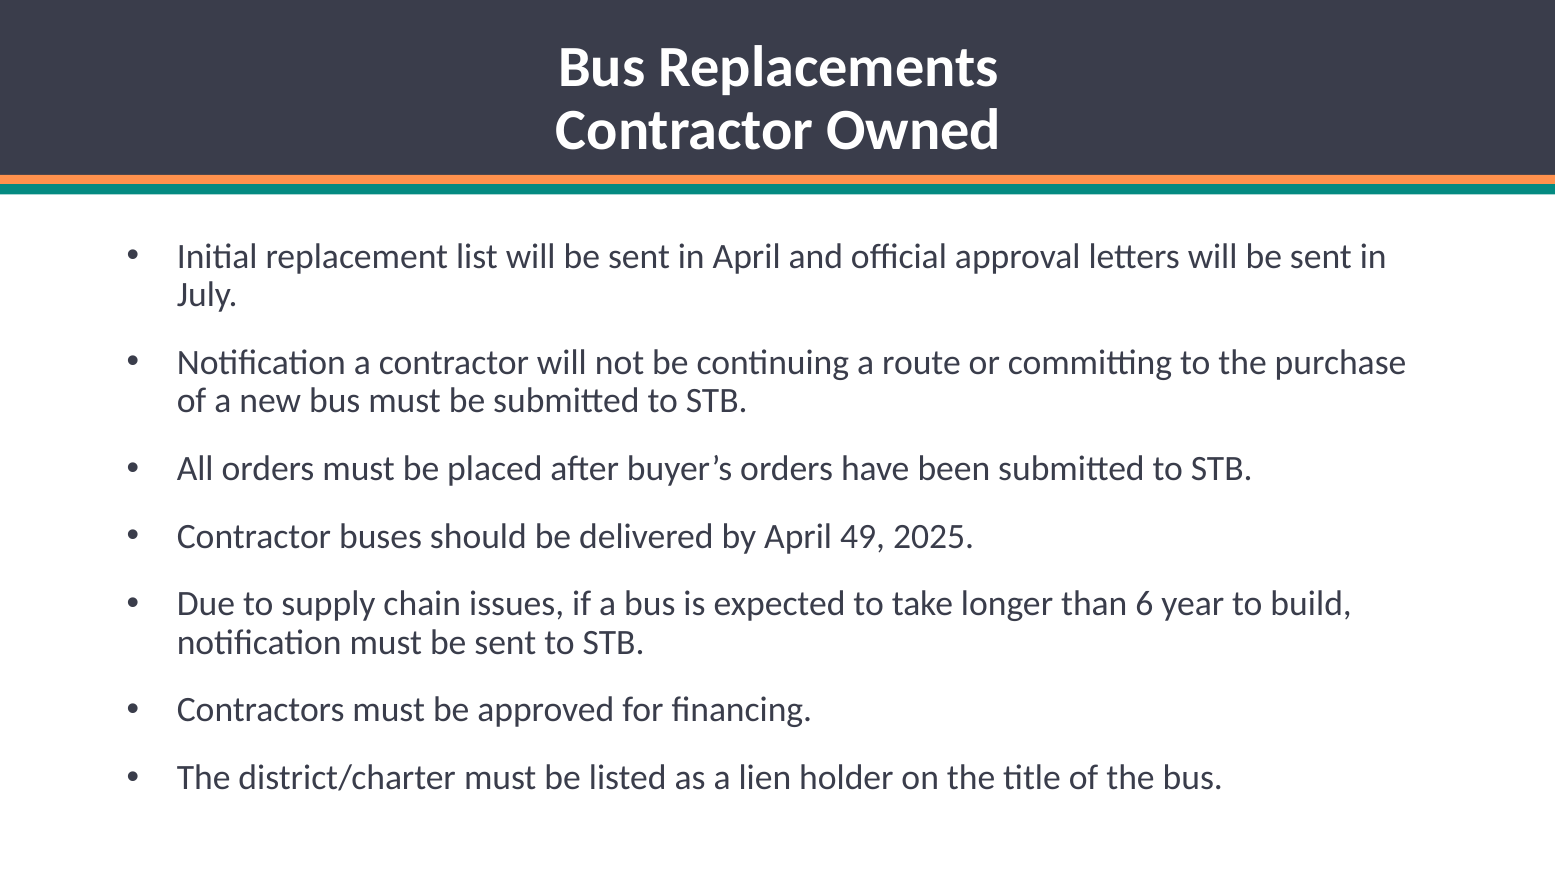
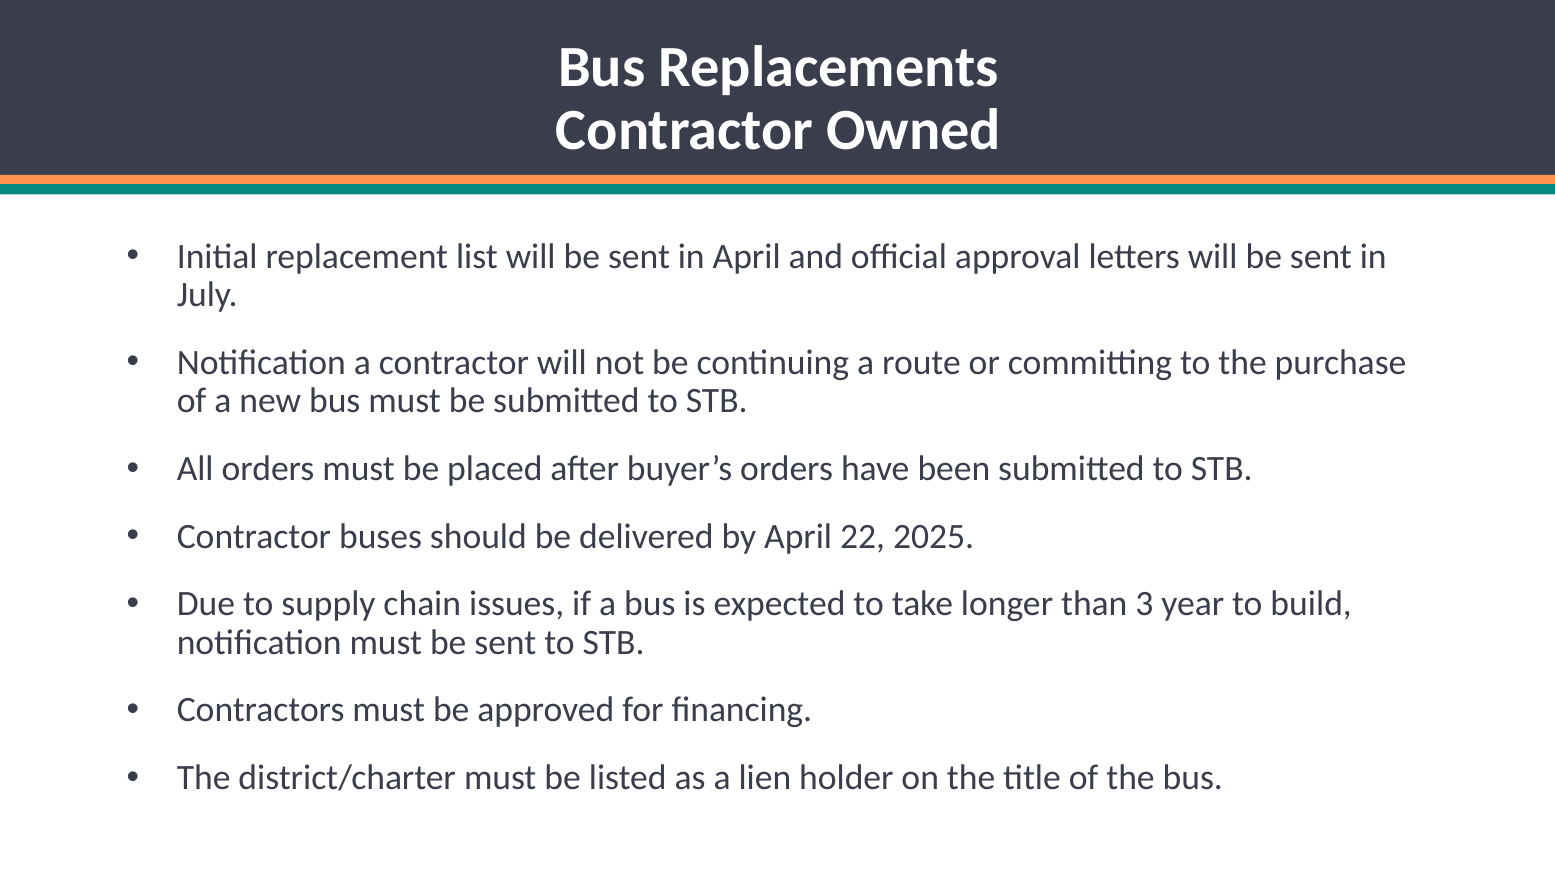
49: 49 -> 22
6: 6 -> 3
